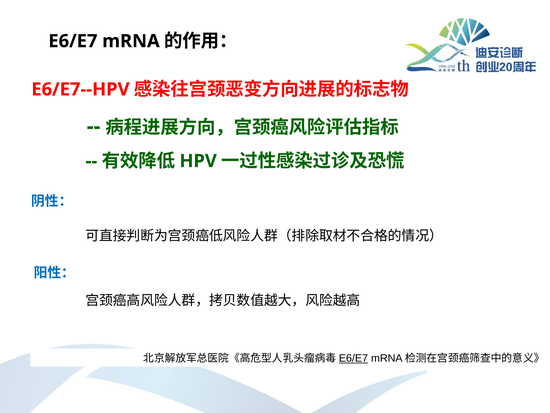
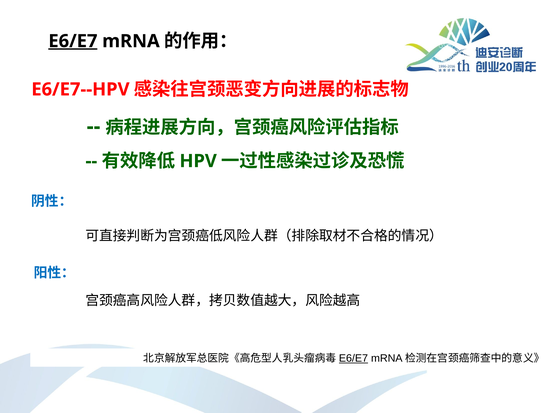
E6/E7 at (73, 41) underline: none -> present
